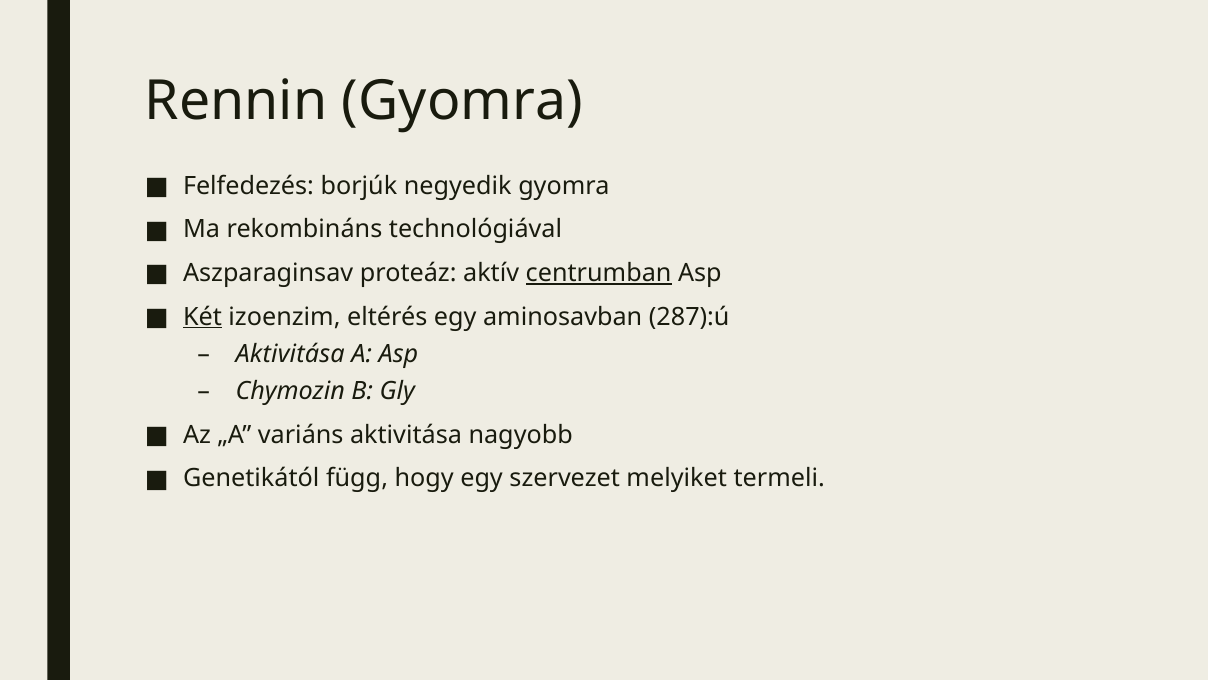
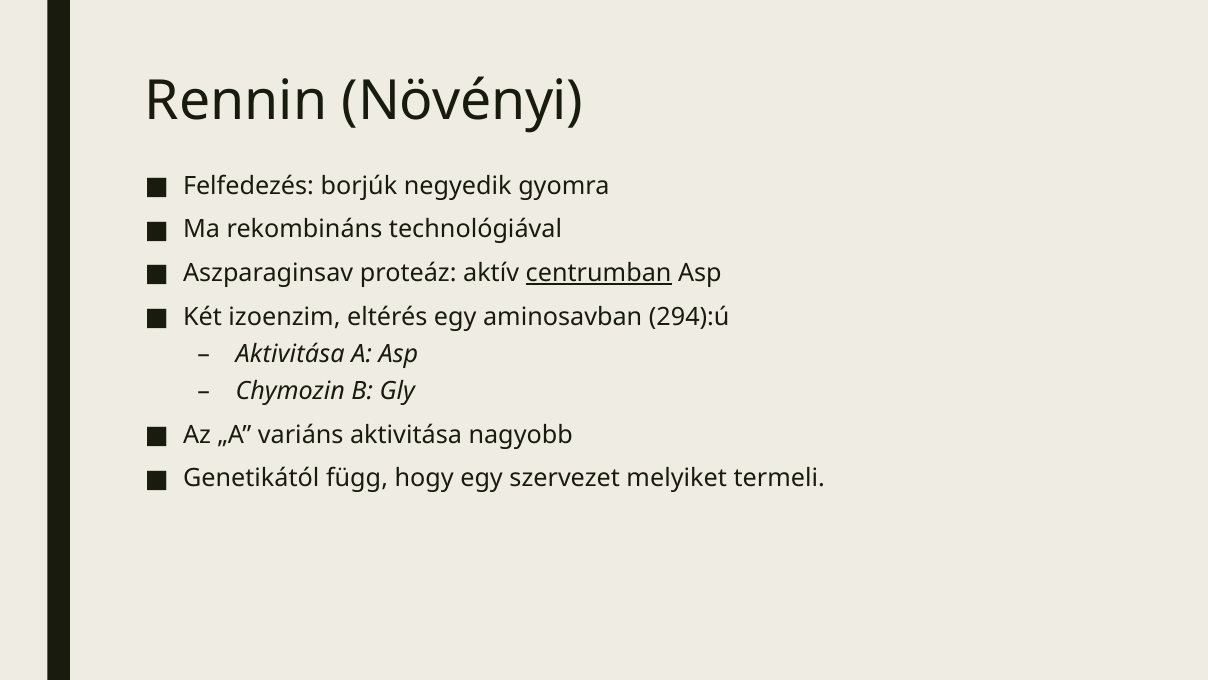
Rennin Gyomra: Gyomra -> Növényi
Két underline: present -> none
287):ú: 287):ú -> 294):ú
